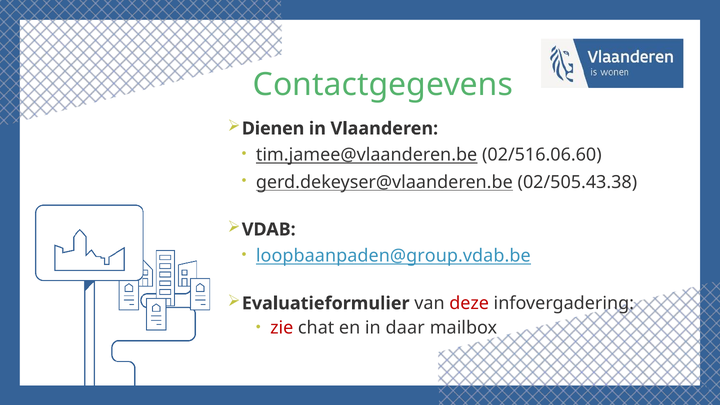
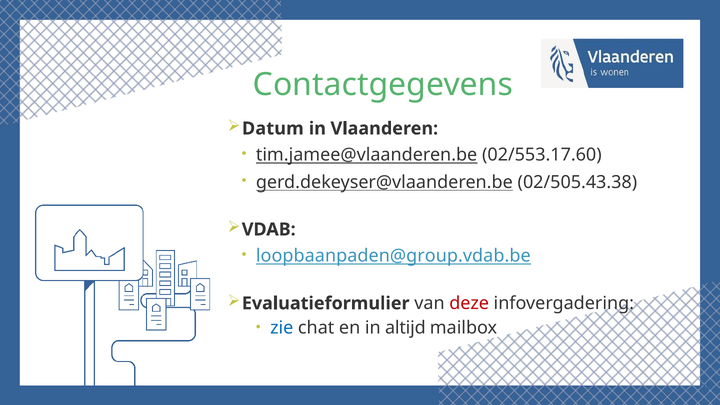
Dienen: Dienen -> Datum
02/516.06.60: 02/516.06.60 -> 02/553.17.60
zie colour: red -> blue
daar: daar -> altijd
